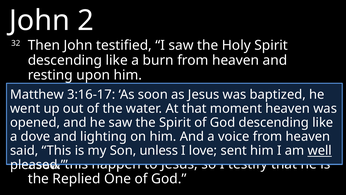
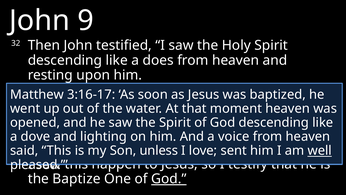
2: 2 -> 9
burn: burn -> does
the Replied: Replied -> Baptize
God at (169, 178) underline: none -> present
